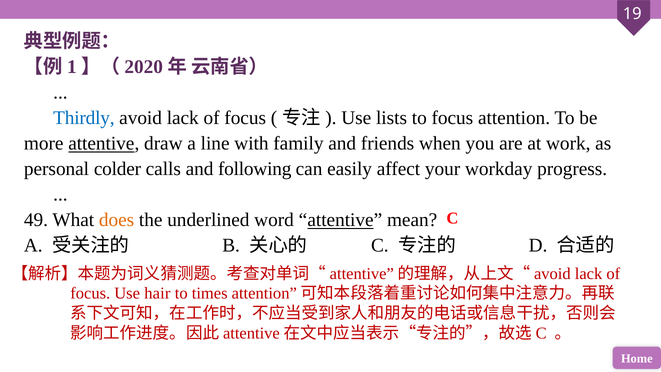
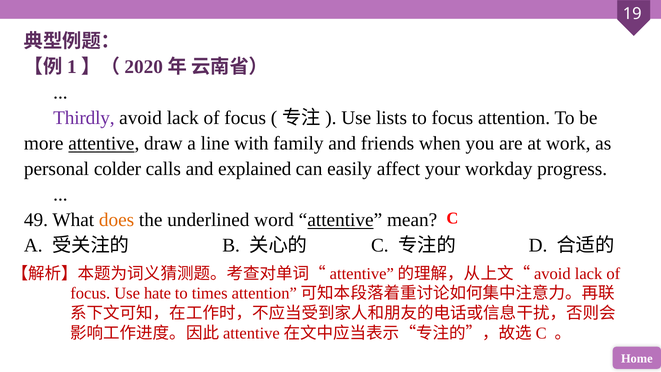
Thirdly colour: blue -> purple
following: following -> explained
hair: hair -> hate
